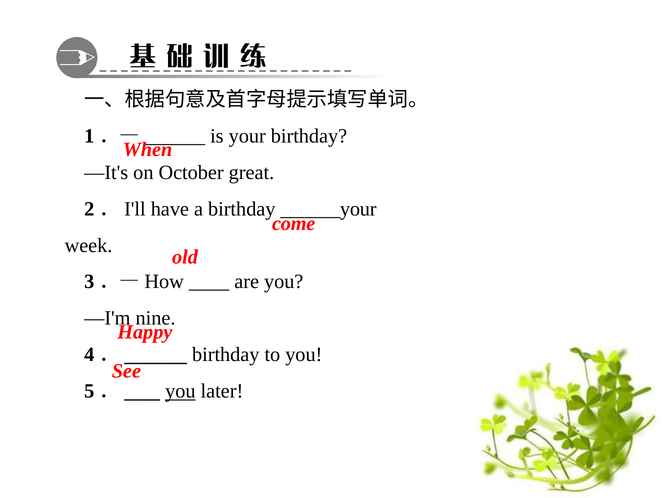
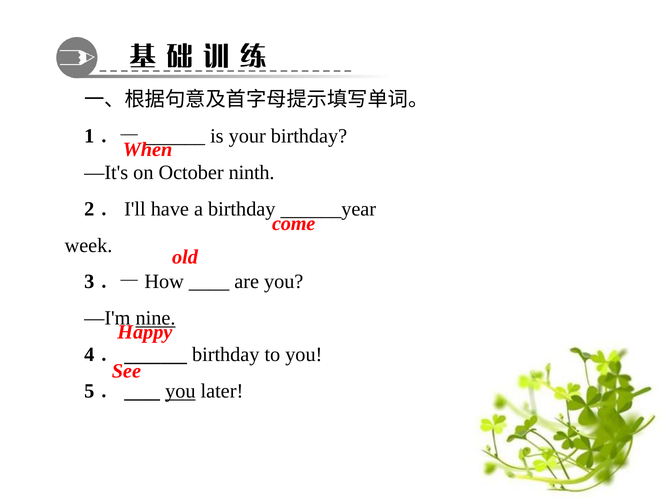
great: great -> ninth
______your: ______your -> ______year
nine underline: none -> present
